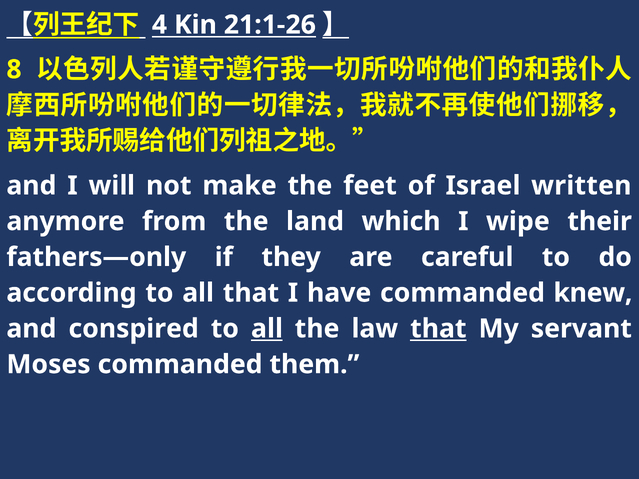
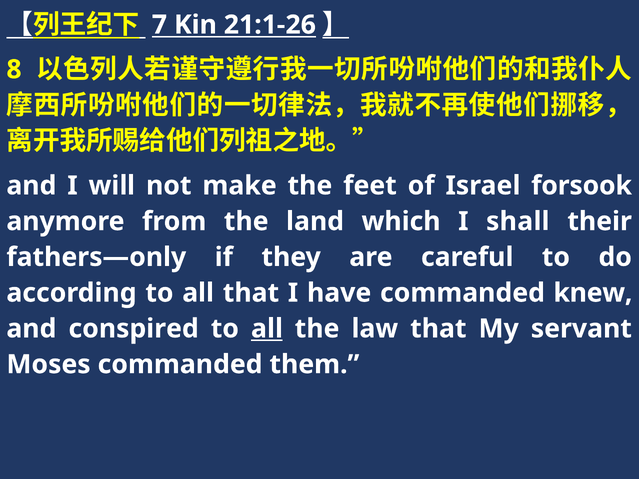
4: 4 -> 7
written: written -> forsook
wipe: wipe -> shall
that at (438, 329) underline: present -> none
